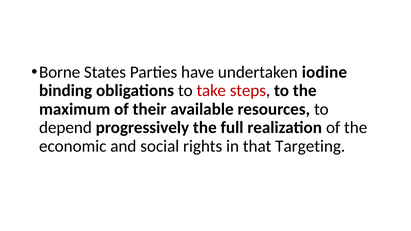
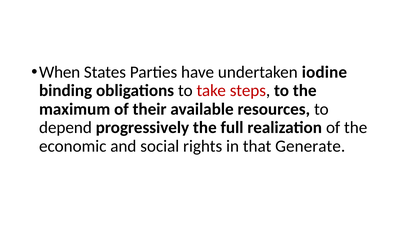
Borne: Borne -> When
Targeting: Targeting -> Generate
